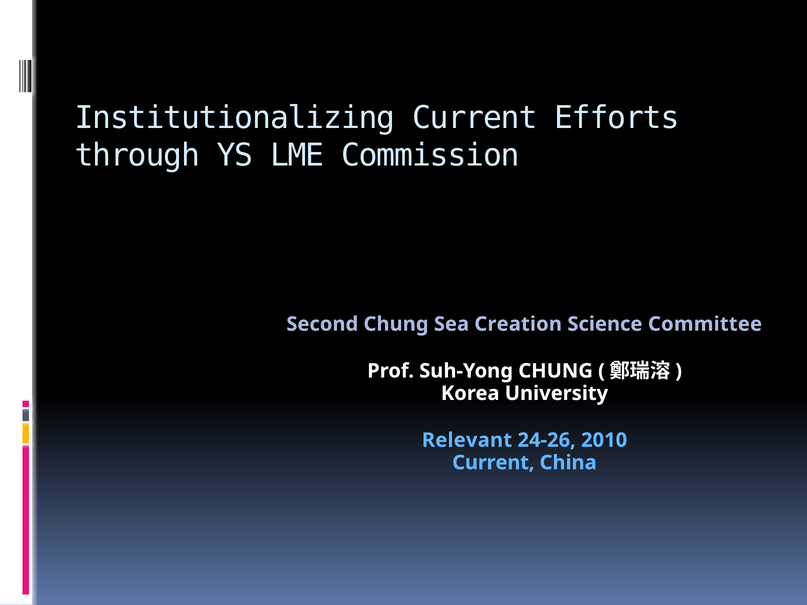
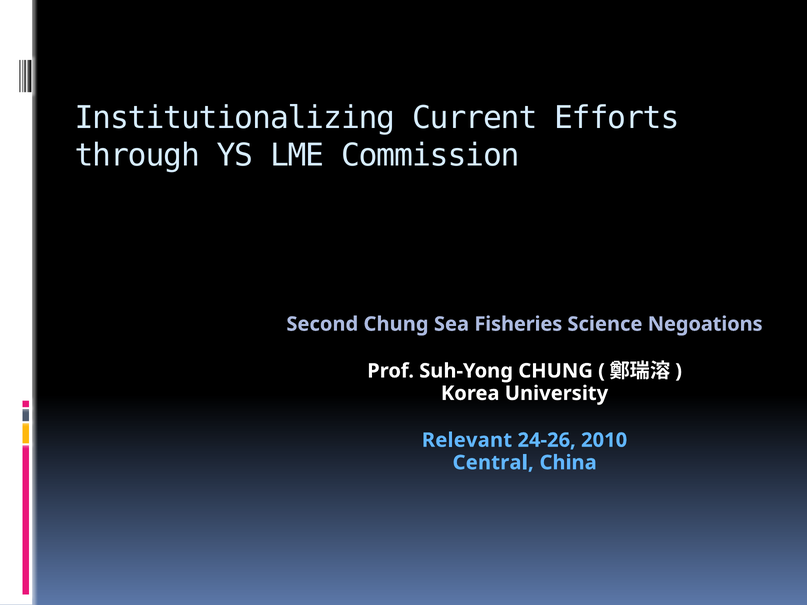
Creation: Creation -> Fisheries
Committee: Committee -> Negoations
Current at (493, 463): Current -> Central
